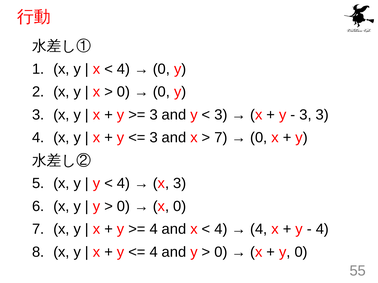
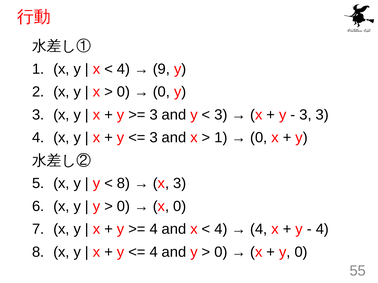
0 at (161, 69): 0 -> 9
7 at (221, 138): 7 -> 1
4 at (123, 184): 4 -> 8
